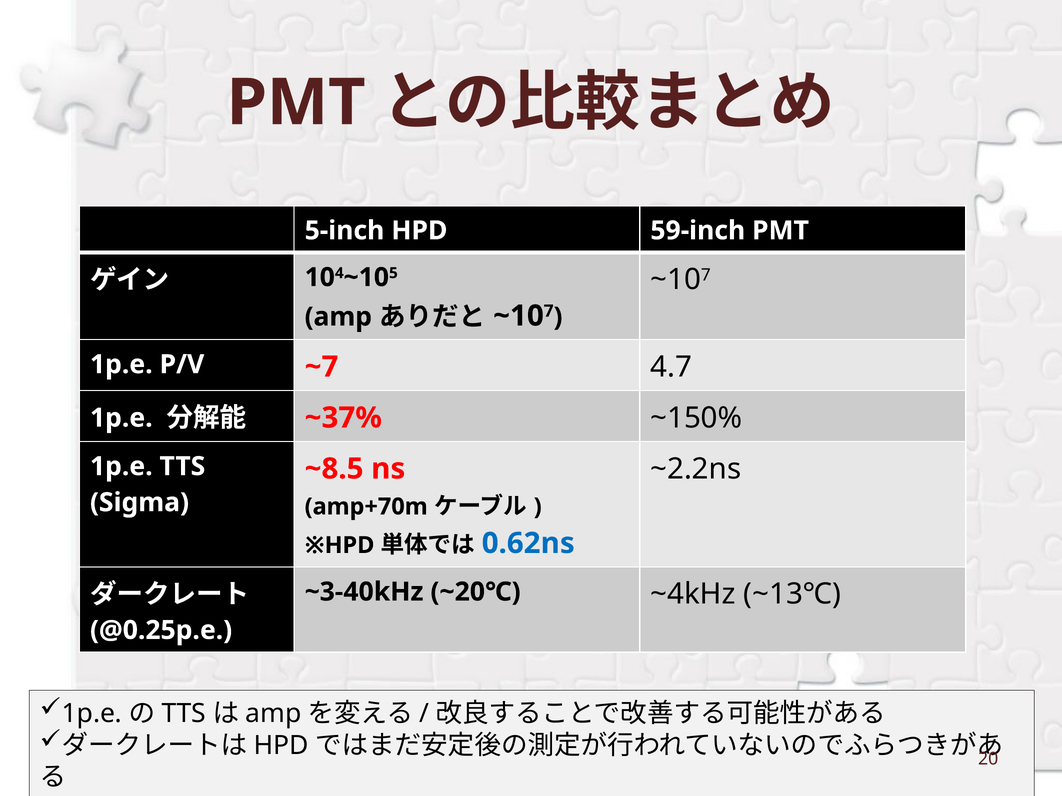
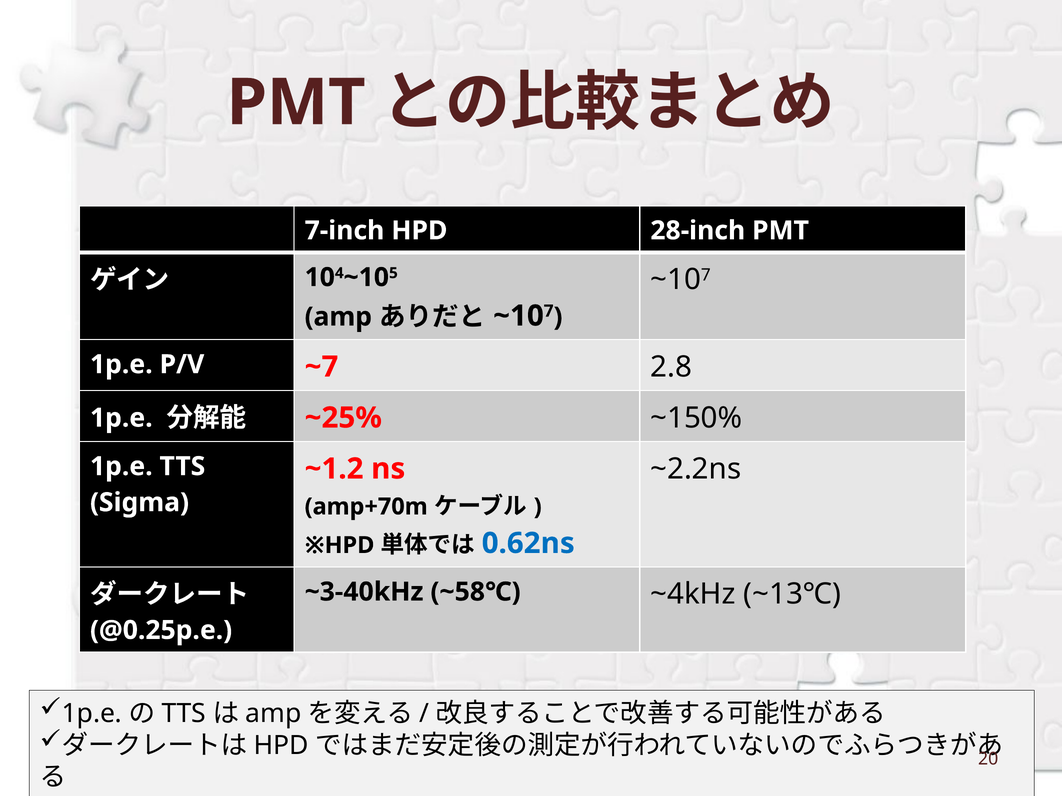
5-inch: 5-inch -> 7-inch
59-inch: 59-inch -> 28-inch
4.7: 4.7 -> 2.8
~37%: ~37% -> ~25%
~8.5: ~8.5 -> ~1.2
~20℃: ~20℃ -> ~58℃
